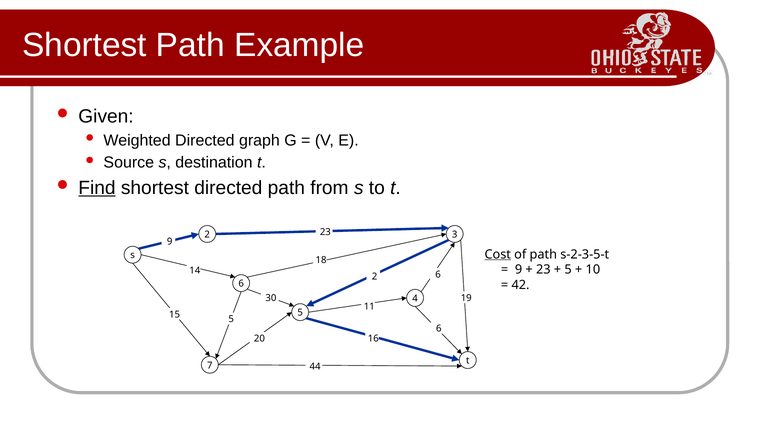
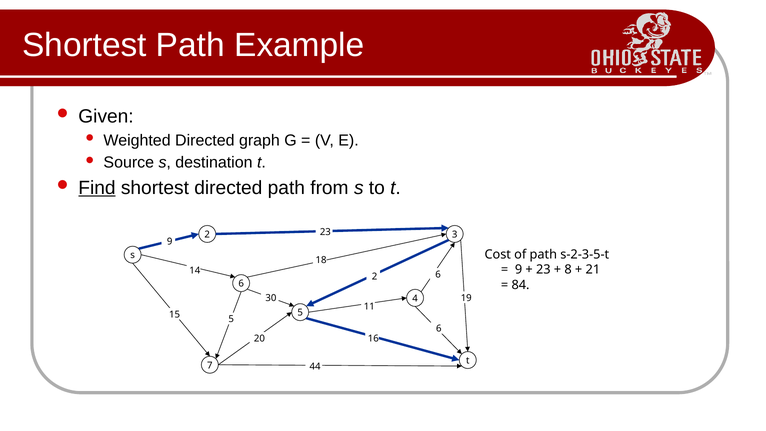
Cost underline: present -> none
5 at (568, 270): 5 -> 8
10: 10 -> 21
42: 42 -> 84
